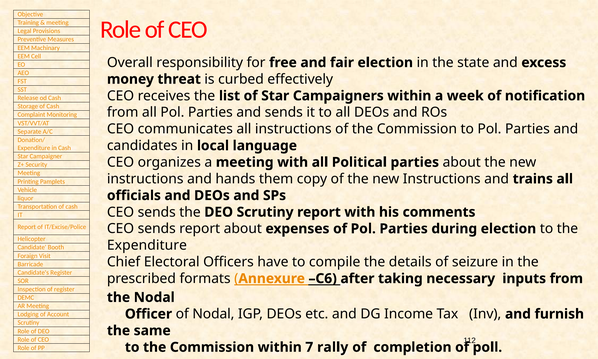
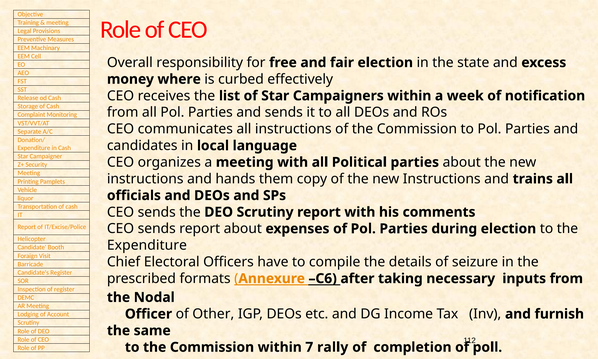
threat: threat -> where
of Nodal: Nodal -> Other
